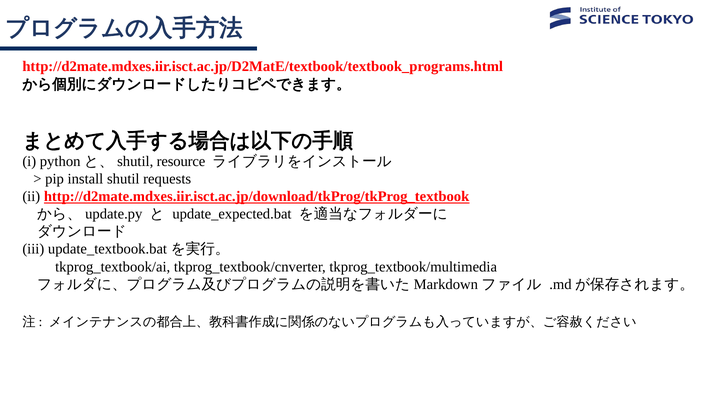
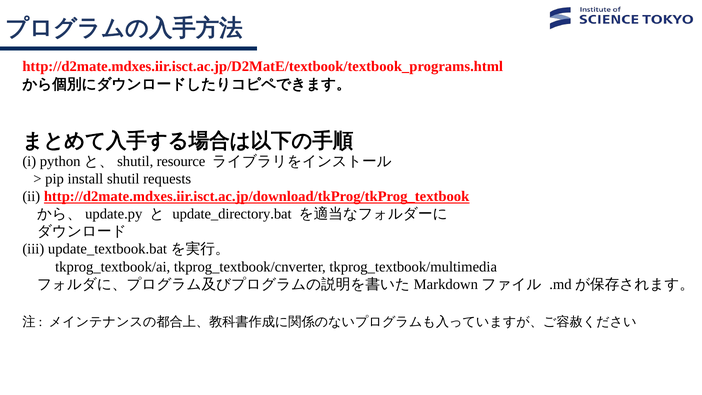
update_expected.bat: update_expected.bat -> update_directory.bat
